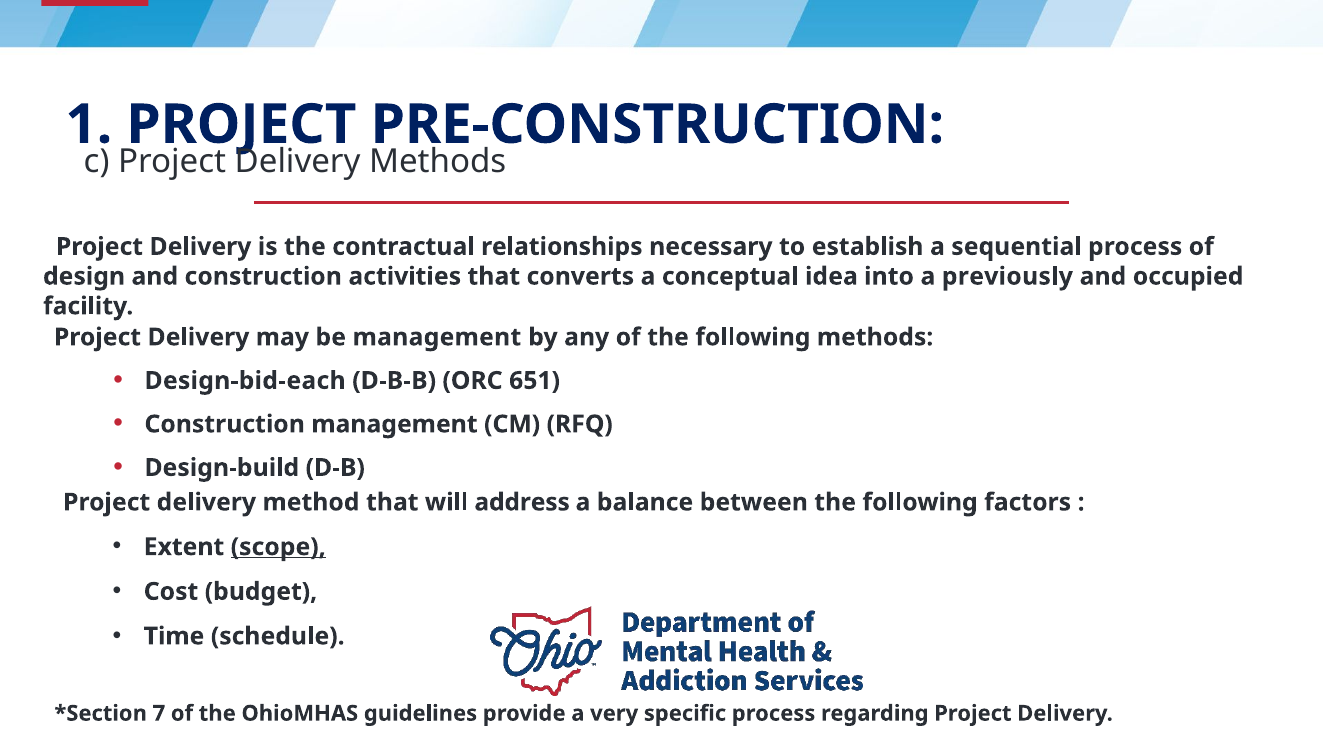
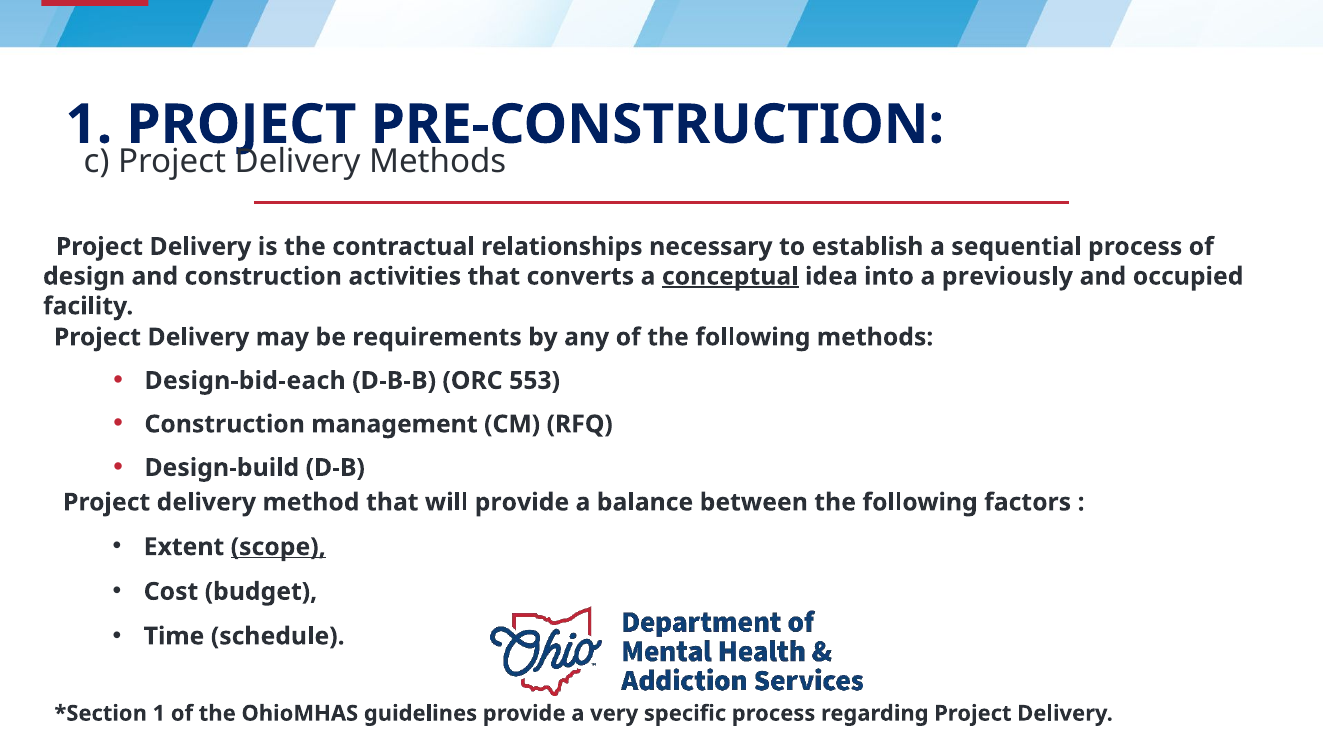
conceptual underline: none -> present
be management: management -> requirements
651: 651 -> 553
will address: address -> provide
7 at (159, 714): 7 -> 1
